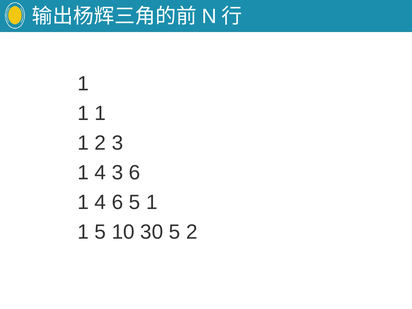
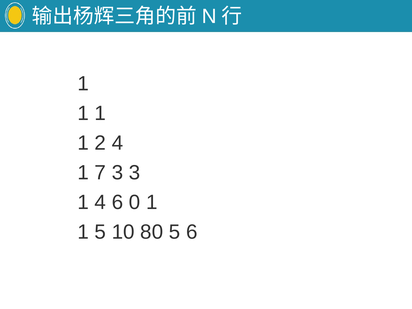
2 3: 3 -> 4
4 at (100, 173): 4 -> 7
3 6: 6 -> 3
6 5: 5 -> 0
30: 30 -> 80
5 2: 2 -> 6
